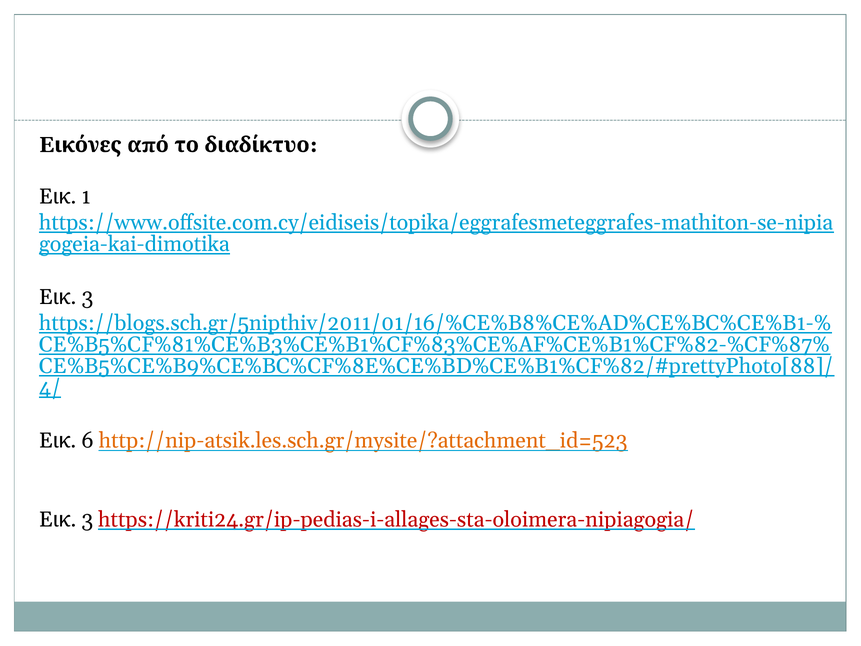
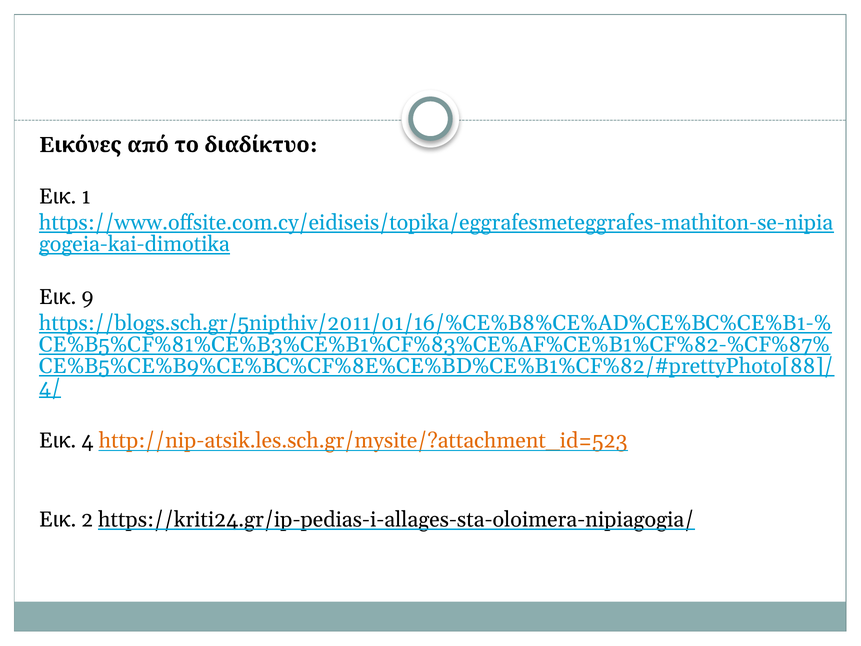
3 at (87, 297): 3 -> 9
6: 6 -> 4
3 at (87, 519): 3 -> 2
https://kriti24.gr/ip-pedias-i-allages-sta-oloimera-nipiagogia/ colour: red -> black
